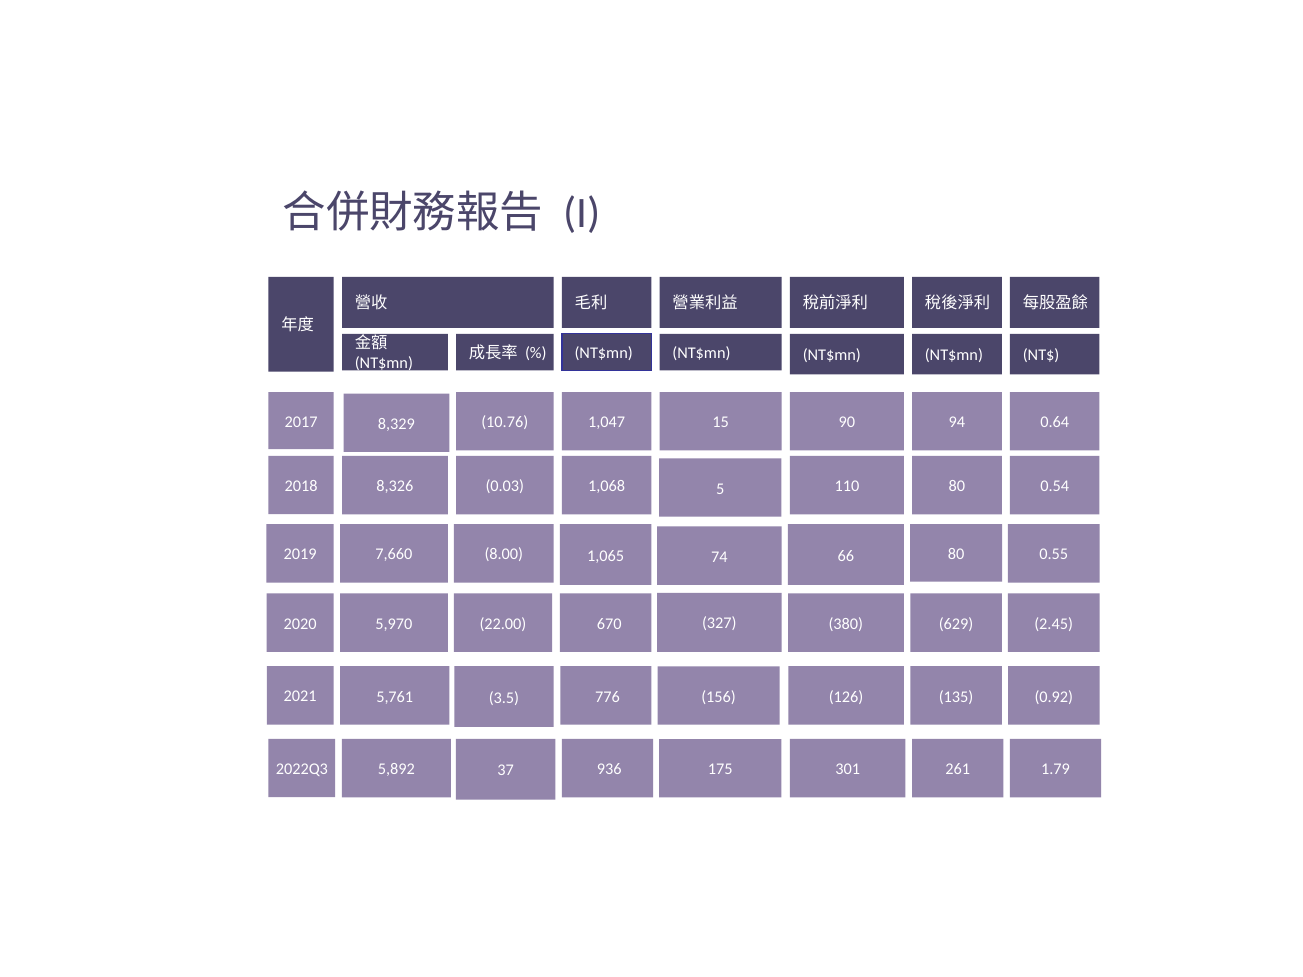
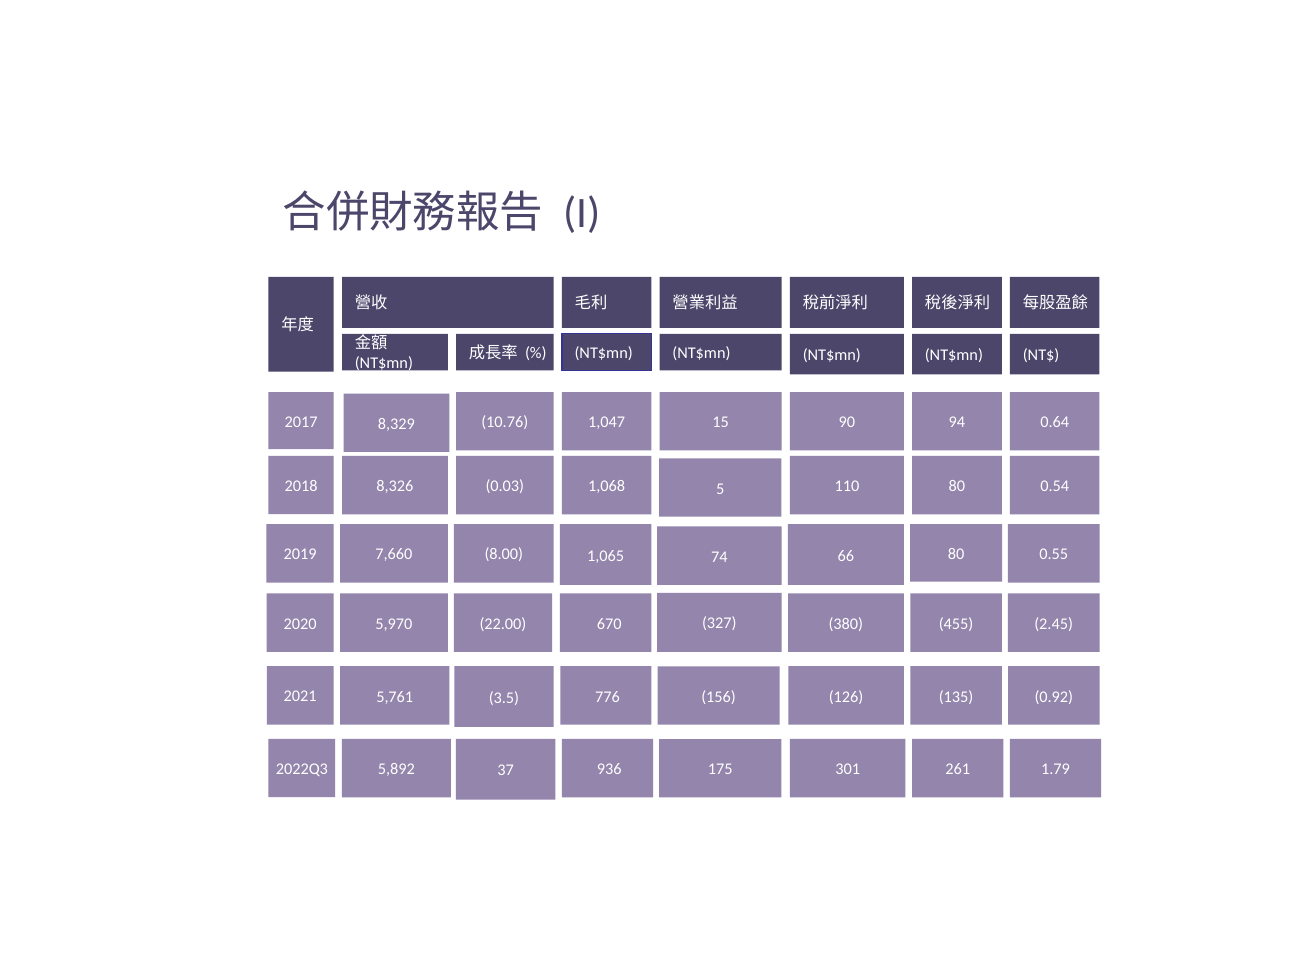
629: 629 -> 455
